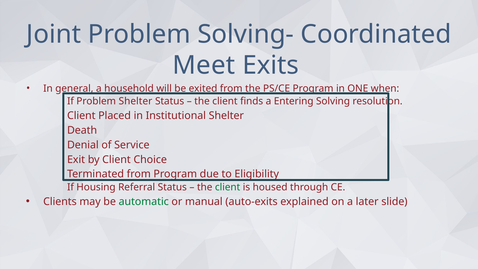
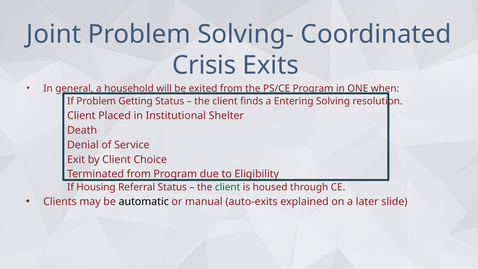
Meet: Meet -> Crisis
Problem Shelter: Shelter -> Getting
automatic colour: green -> black
